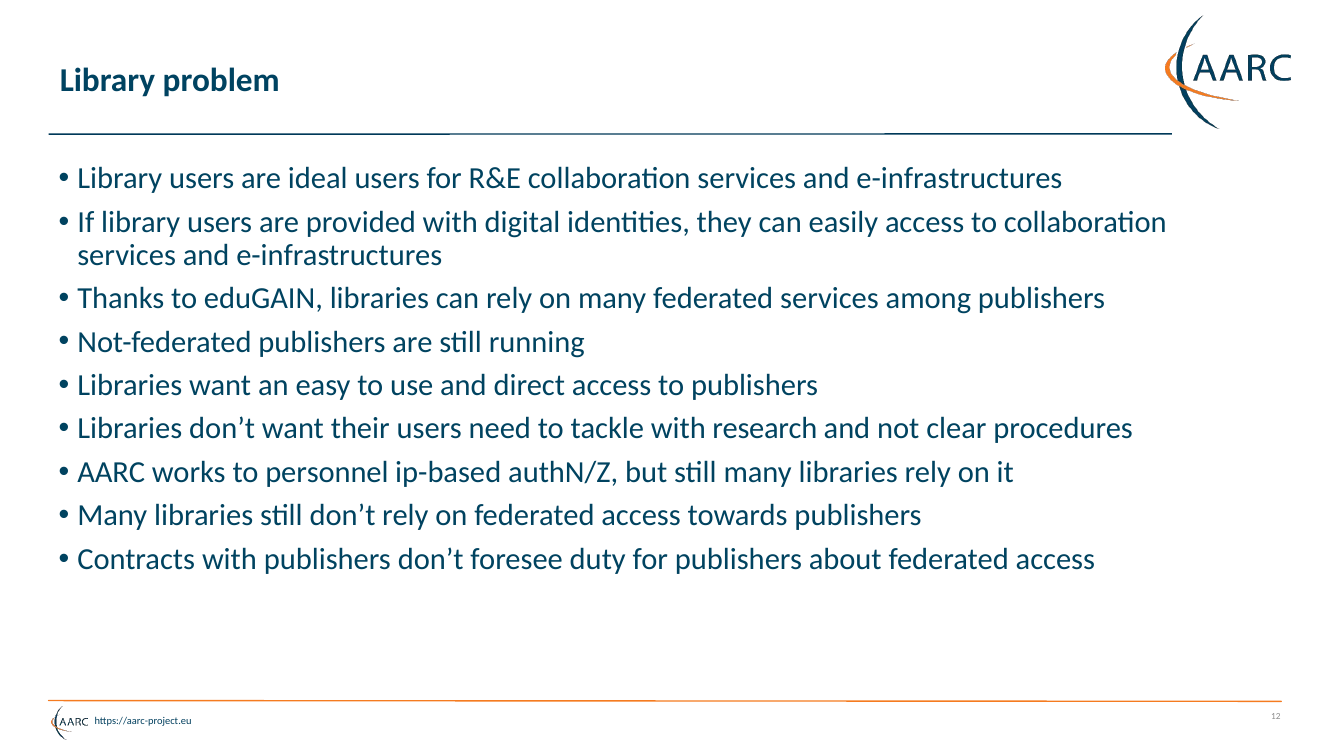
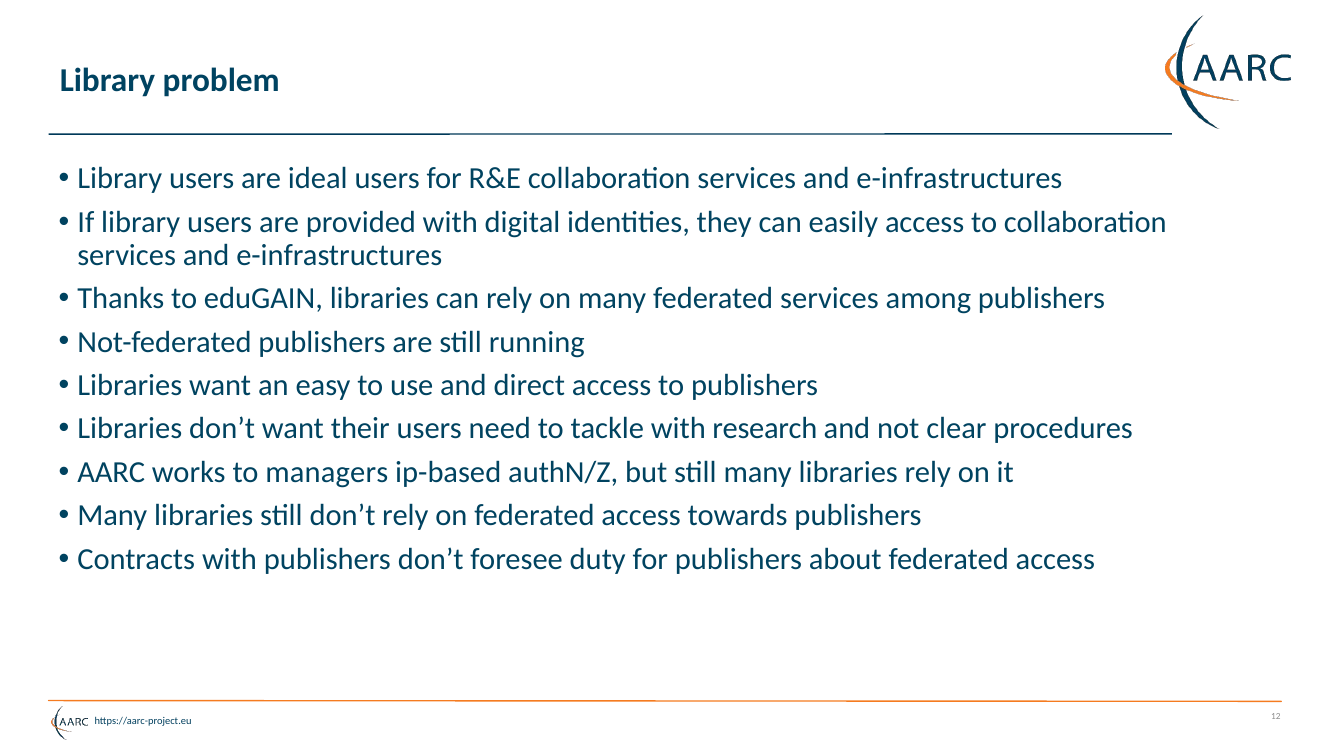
personnel: personnel -> managers
